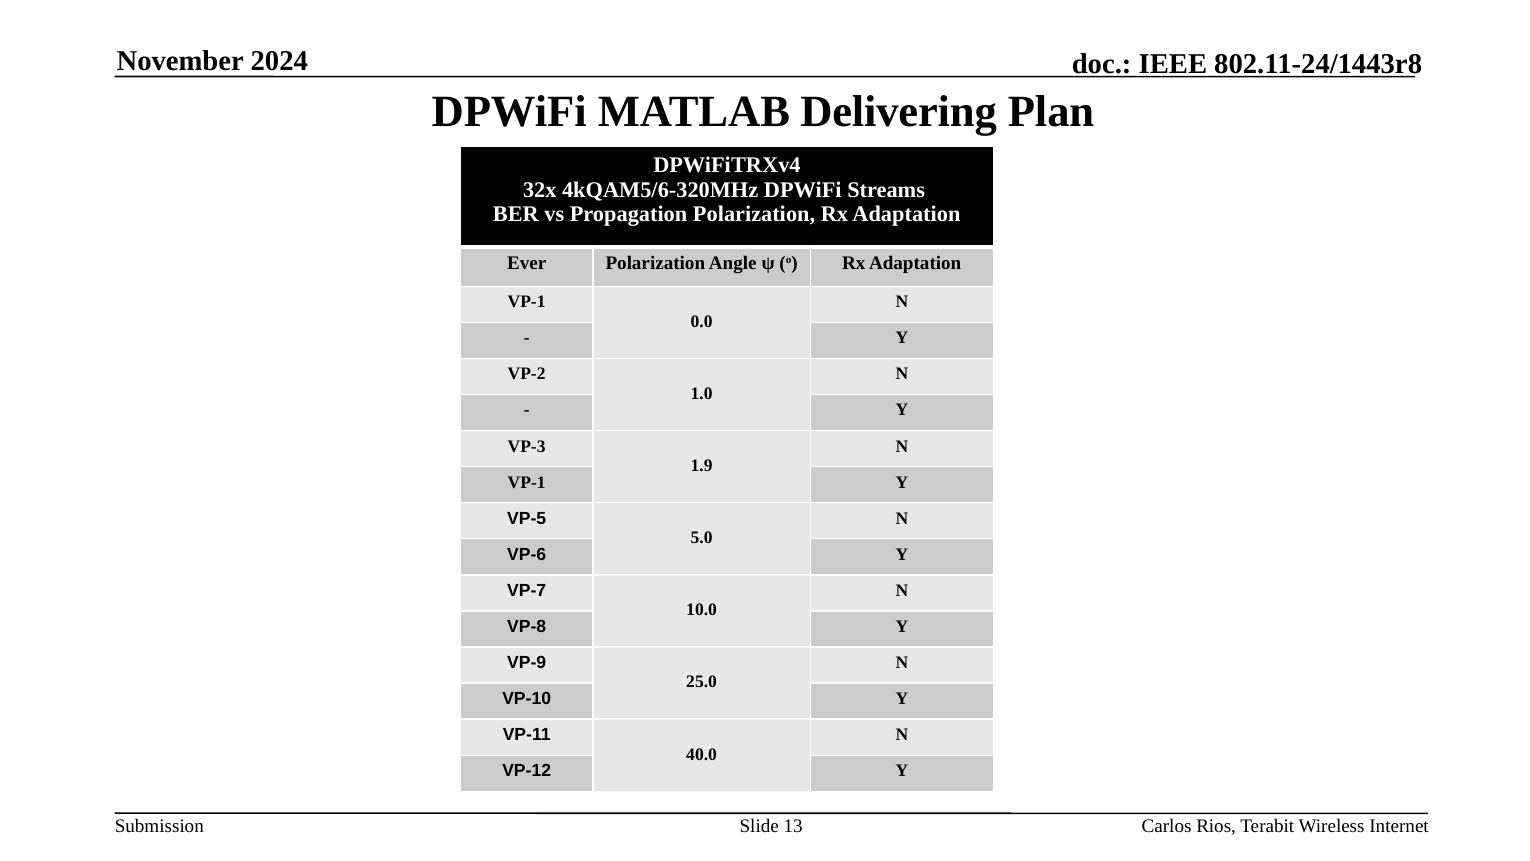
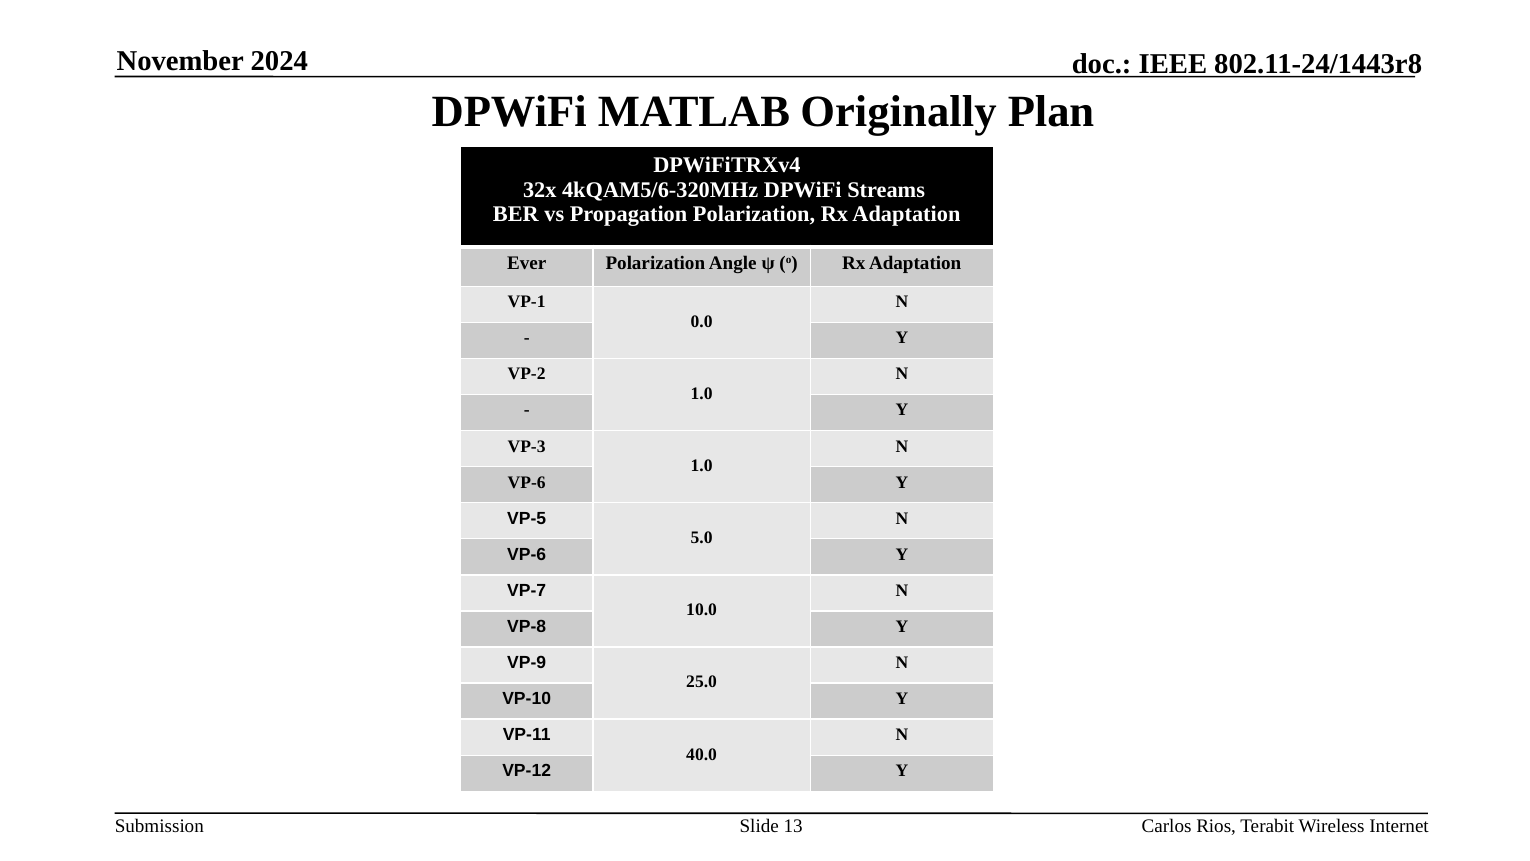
Delivering: Delivering -> Originally
1.9 at (702, 466): 1.9 -> 1.0
VP-1 at (527, 482): VP-1 -> VP-6
